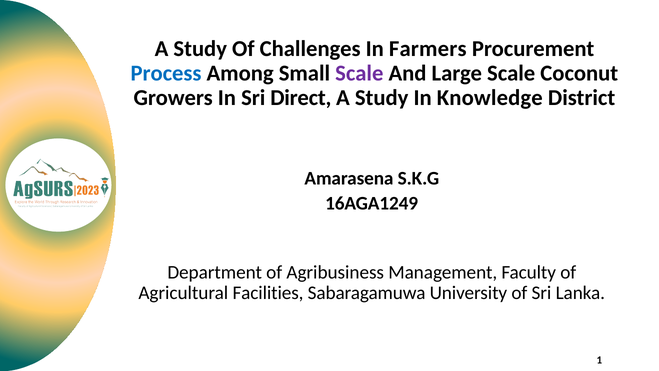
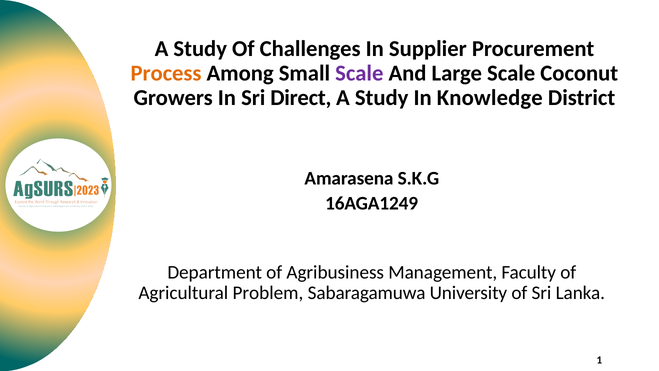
Farmers: Farmers -> Supplier
Process colour: blue -> orange
Facilities: Facilities -> Problem
